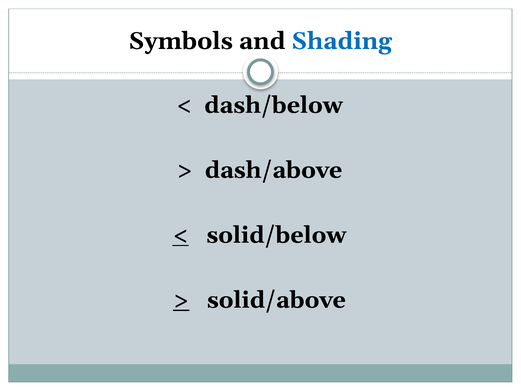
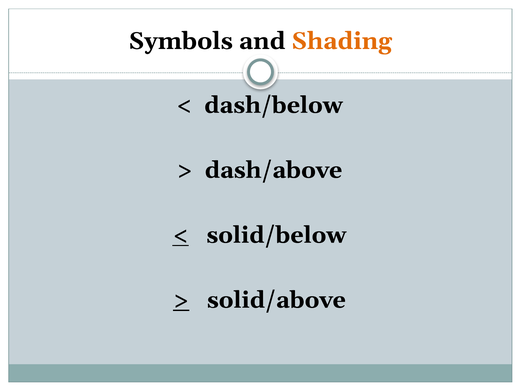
Shading colour: blue -> orange
